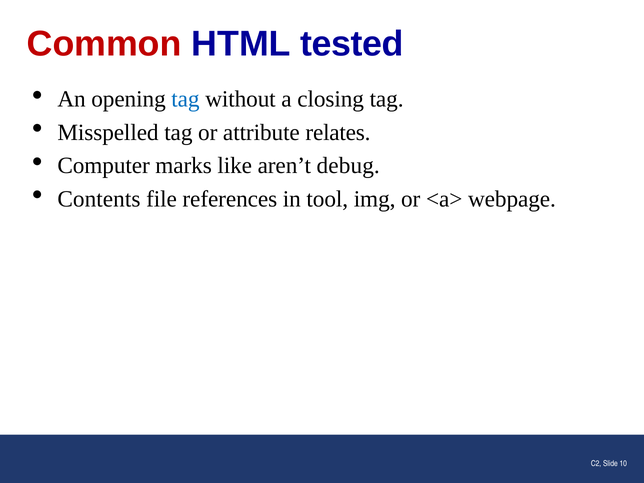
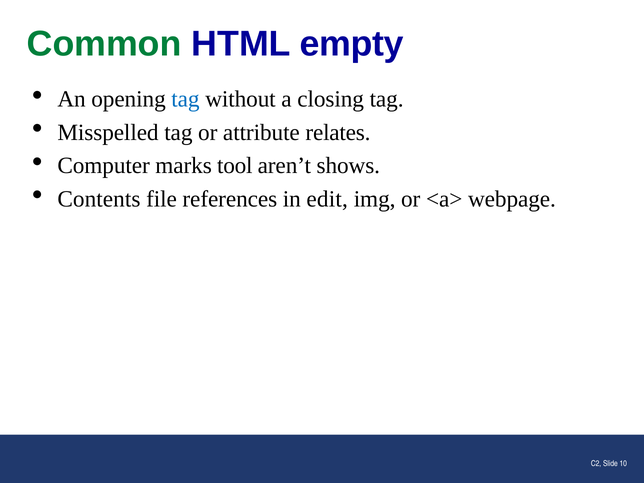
Common colour: red -> green
tested: tested -> empty
like: like -> tool
debug: debug -> shows
tool: tool -> edit
